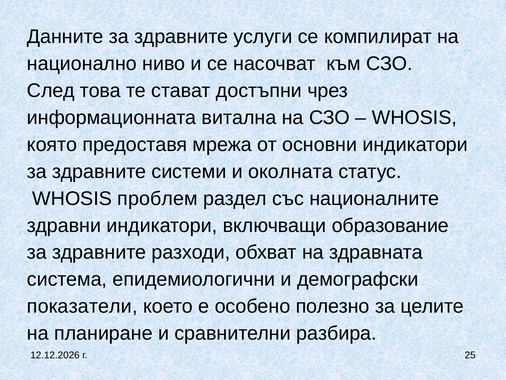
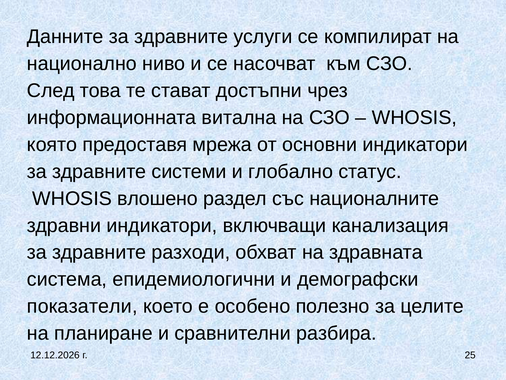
околната: околната -> глобално
проблем: проблем -> влошено
образование: образование -> канализация
